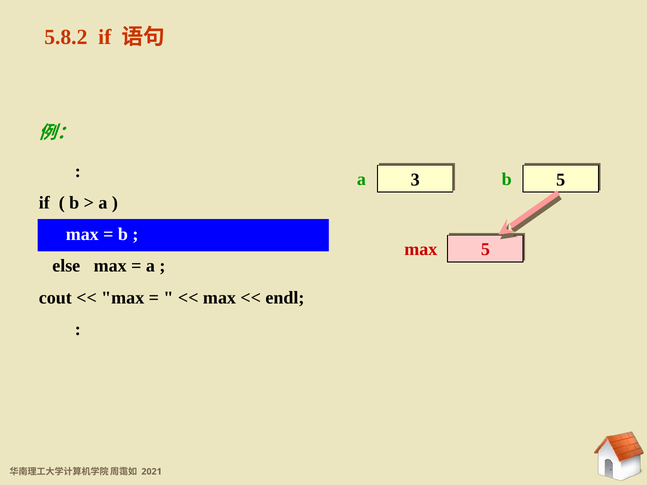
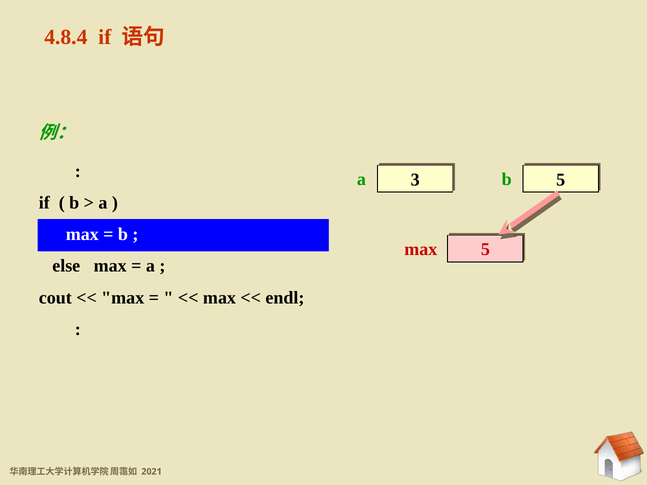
5.8.2: 5.8.2 -> 4.8.4
